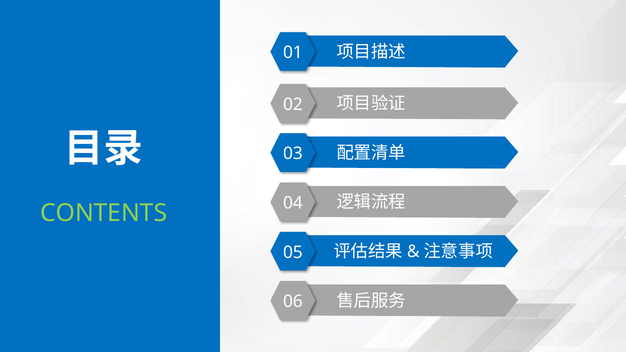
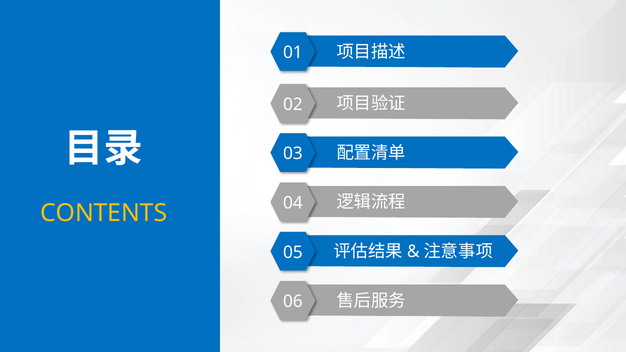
CONTENTS colour: light green -> yellow
